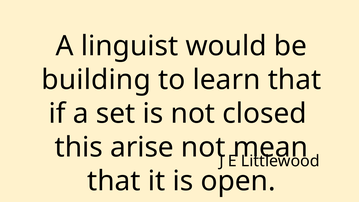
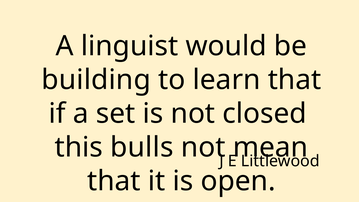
arise: arise -> bulls
